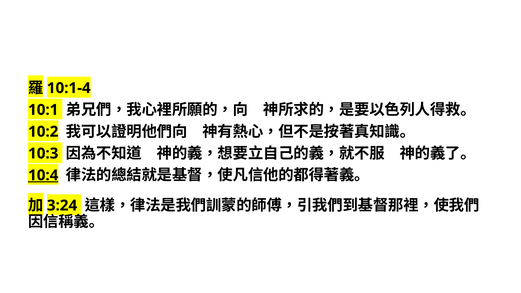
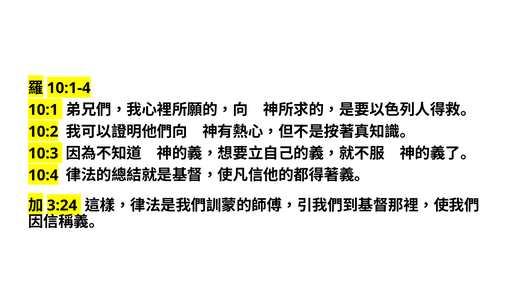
10:4 underline: present -> none
